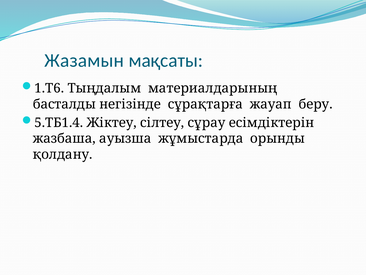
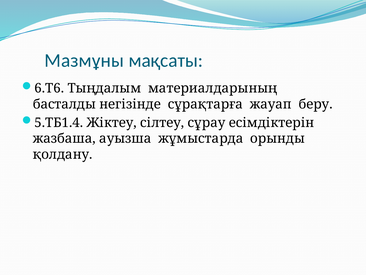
Жазамын: Жазамын -> Мазмұны
1.Т6: 1.Т6 -> 6.Т6
